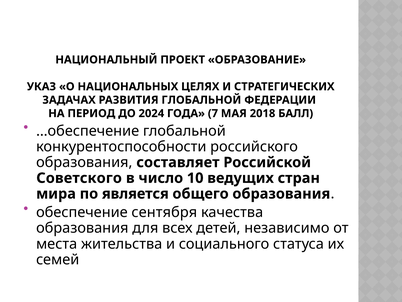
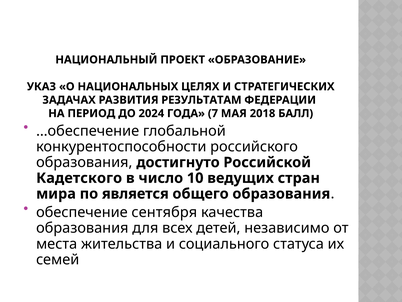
РАЗВИТИЯ ГЛОБАЛЬНОЙ: ГЛОБАЛЬНОЙ -> РЕЗУЛЬТАТАМ
составляет: составляет -> достигнуто
Советского: Советского -> Кадетского
